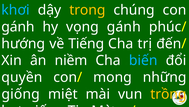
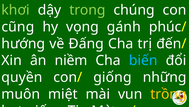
khơi colour: light blue -> light green
trong colour: yellow -> light green
gánh at (18, 27): gánh -> cũng
Tiếng: Tiếng -> Đấng
con/ mong: mong -> giống
giống at (21, 94): giống -> muôn
